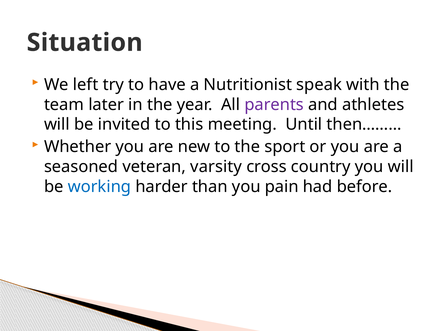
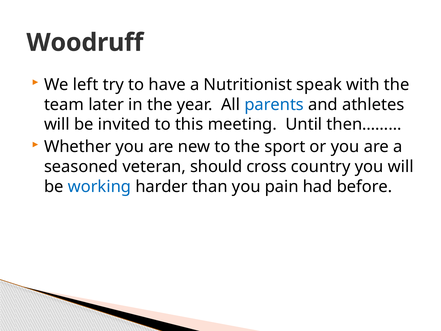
Situation: Situation -> Woodruff
parents colour: purple -> blue
varsity: varsity -> should
